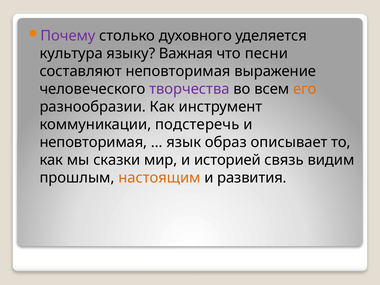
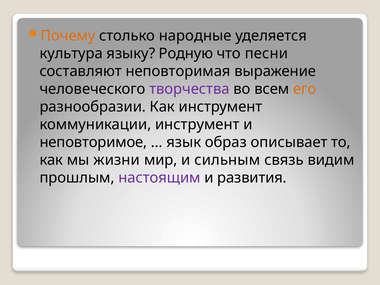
Почему colour: purple -> orange
духовного: духовного -> народные
Важная: Важная -> Родную
коммуникации подстеречь: подстеречь -> инструмент
неповторимая at (93, 142): неповторимая -> неповторимое
сказки: сказки -> жизни
историей: историей -> сильным
настоящим colour: orange -> purple
